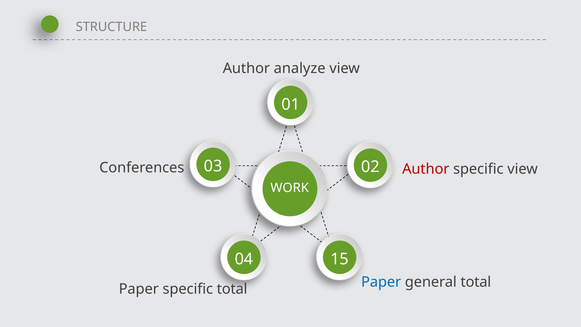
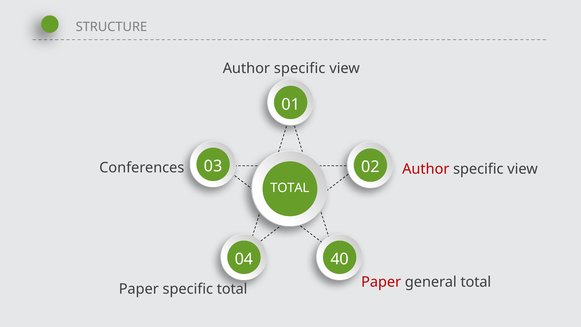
analyze at (300, 68): analyze -> specific
WORK at (290, 188): WORK -> TOTAL
15: 15 -> 40
Paper at (381, 282) colour: blue -> red
